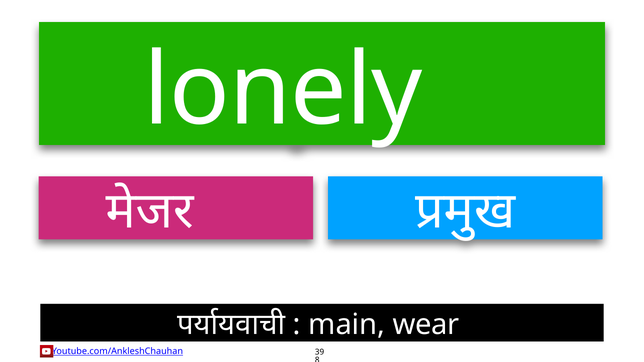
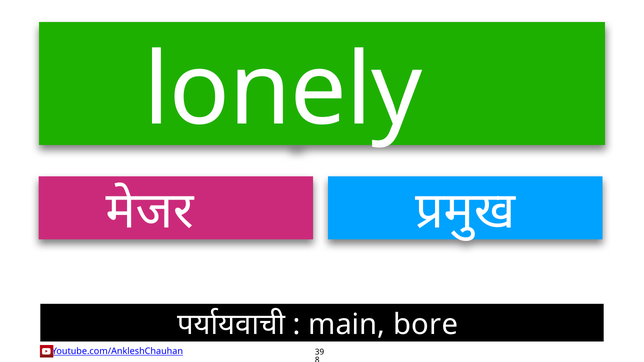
wear: wear -> bore
